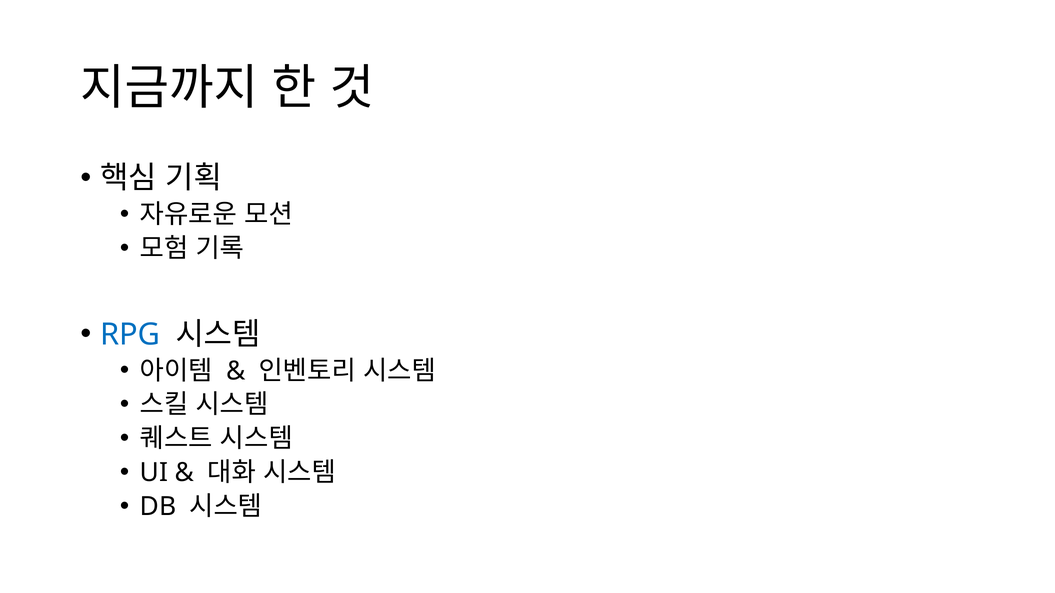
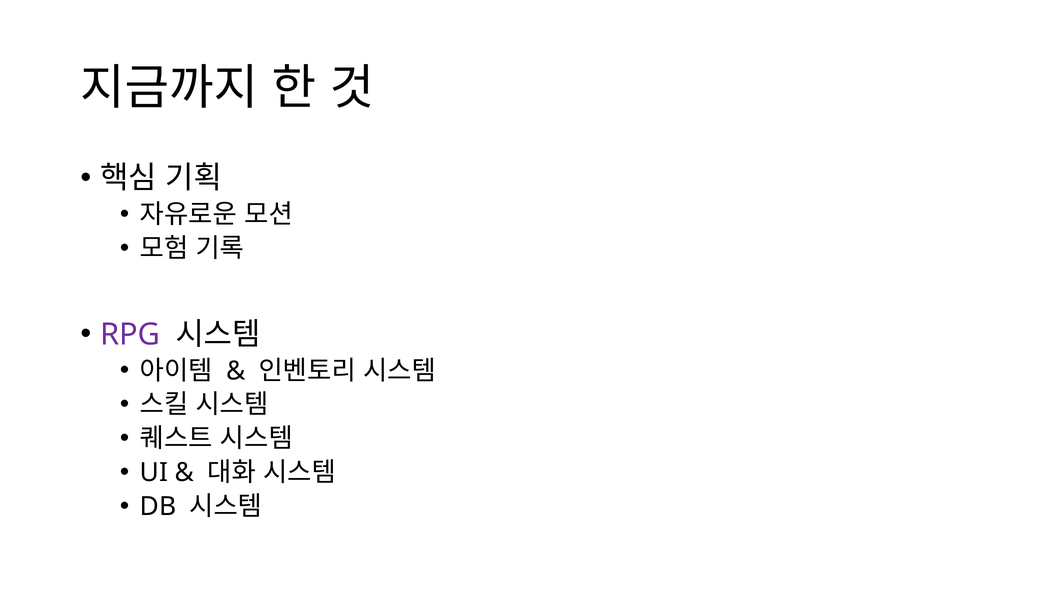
RPG colour: blue -> purple
